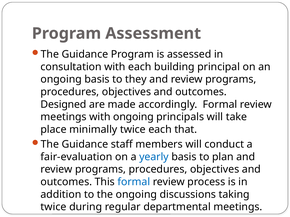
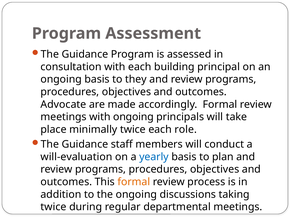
Designed: Designed -> Advocate
that: that -> role
fair-evaluation: fair-evaluation -> will-evaluation
formal at (134, 182) colour: blue -> orange
